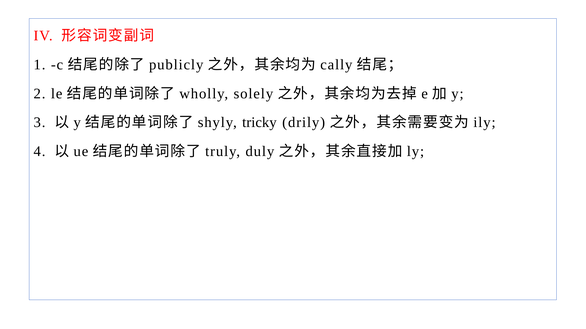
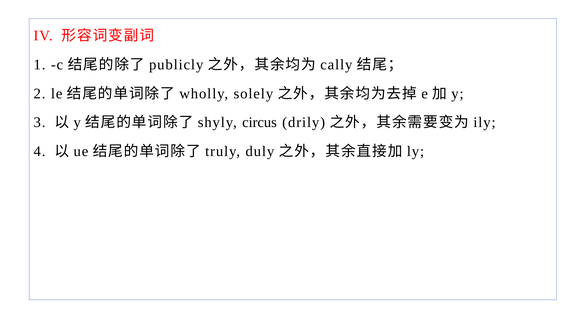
tricky: tricky -> circus
